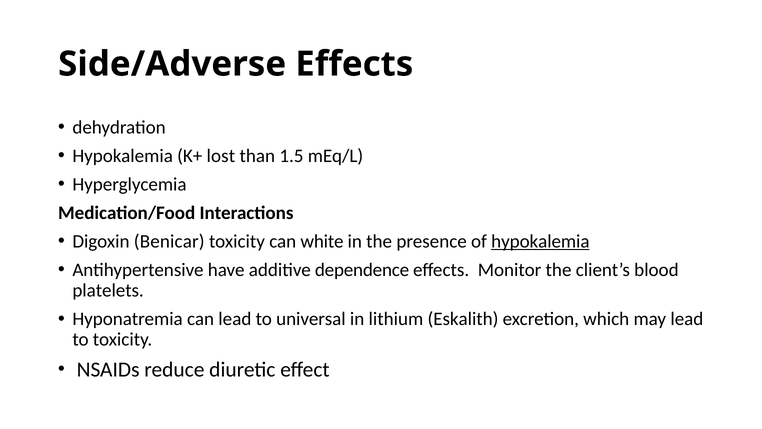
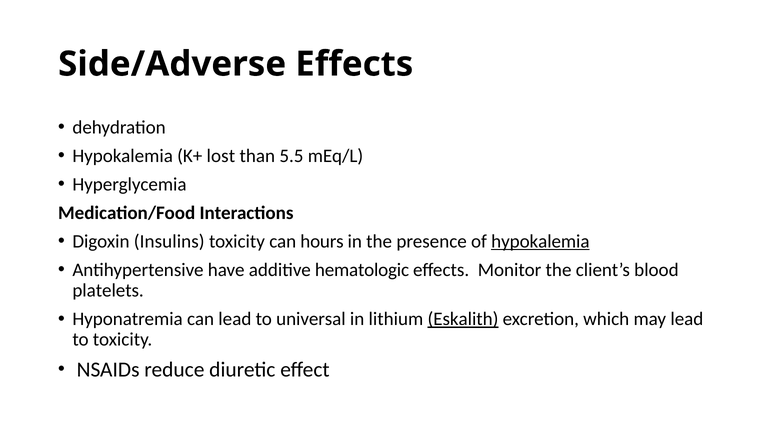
1.5: 1.5 -> 5.5
Benicar: Benicar -> Insulins
white: white -> hours
dependence: dependence -> hematologic
Eskalith underline: none -> present
